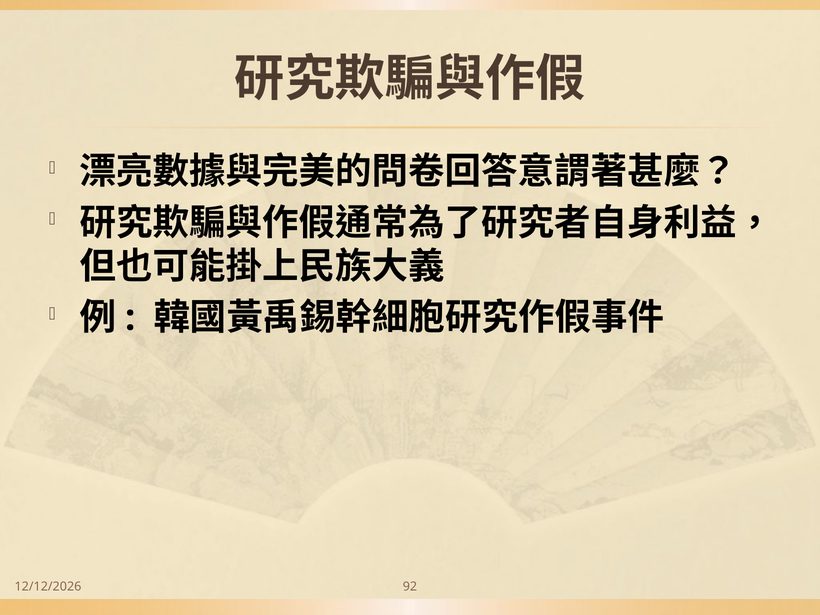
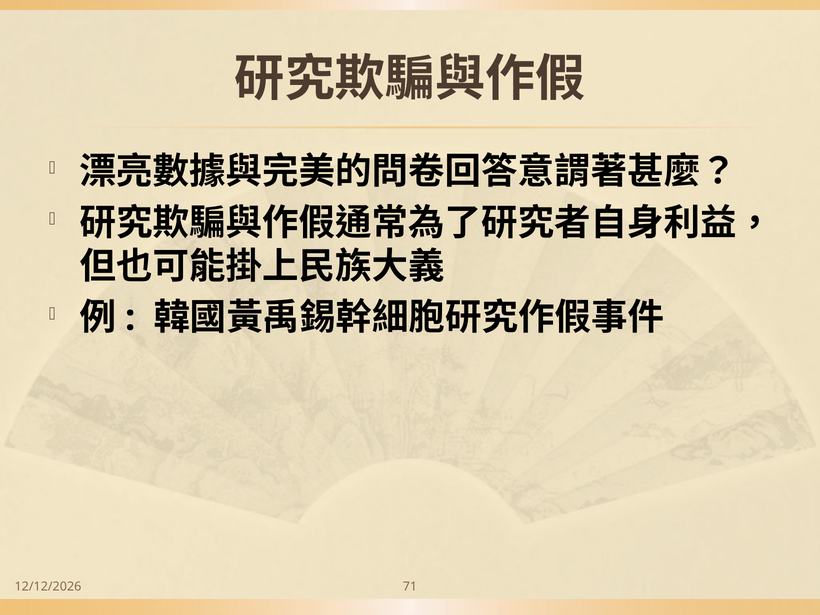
92: 92 -> 71
